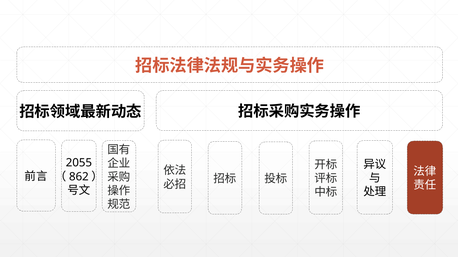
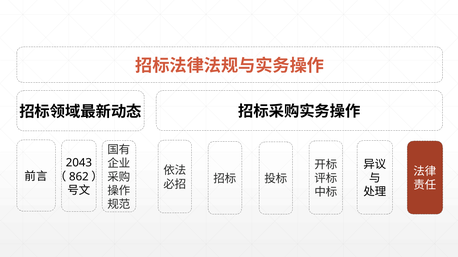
2055: 2055 -> 2043
